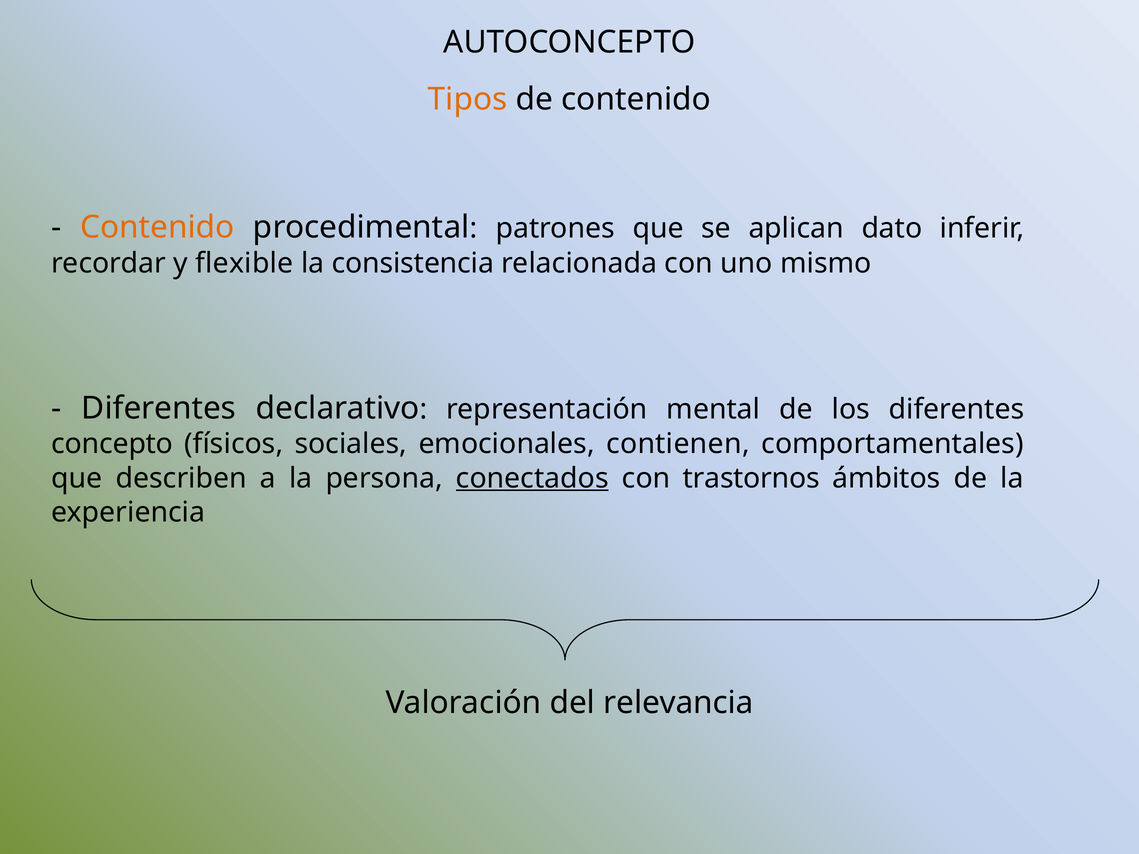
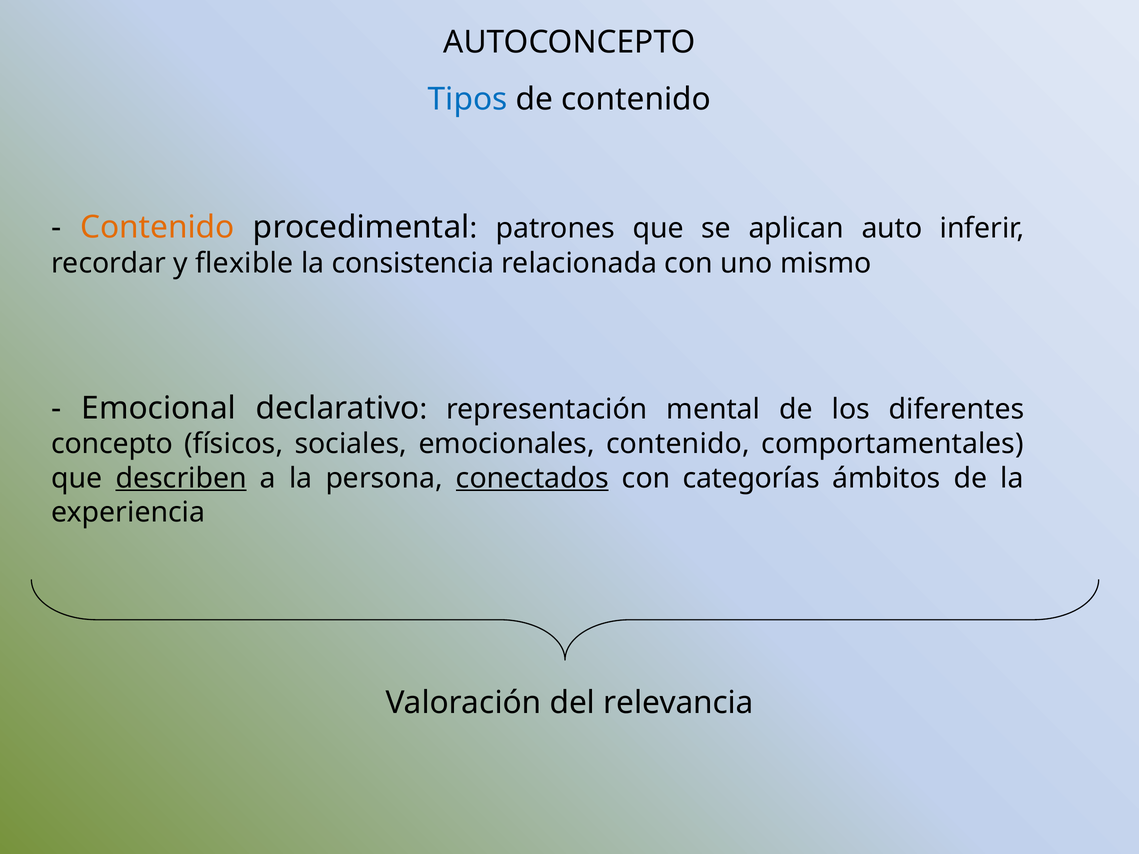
Tipos colour: orange -> blue
dato: dato -> auto
Diferentes at (159, 408): Diferentes -> Emocional
emocionales contienen: contienen -> contenido
describen underline: none -> present
trastornos: trastornos -> categorías
